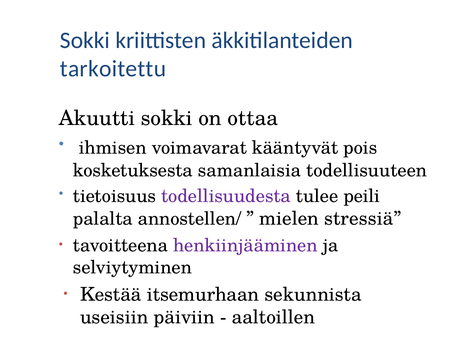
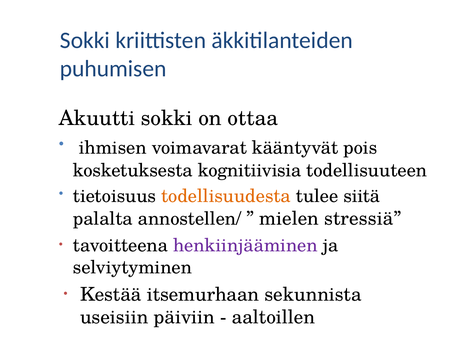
tarkoitettu: tarkoitettu -> puhumisen
samanlaisia: samanlaisia -> kognitiivisia
todellisuudesta colour: purple -> orange
peili: peili -> siitä
